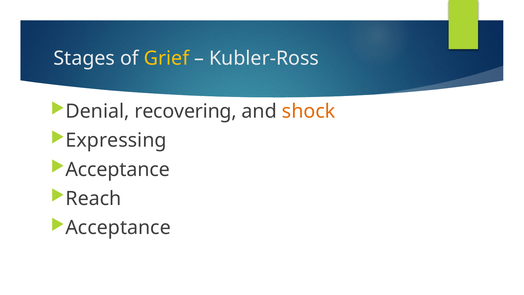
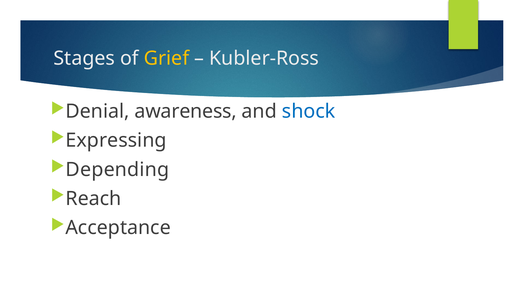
recovering: recovering -> awareness
shock colour: orange -> blue
Acceptance at (118, 169): Acceptance -> Depending
